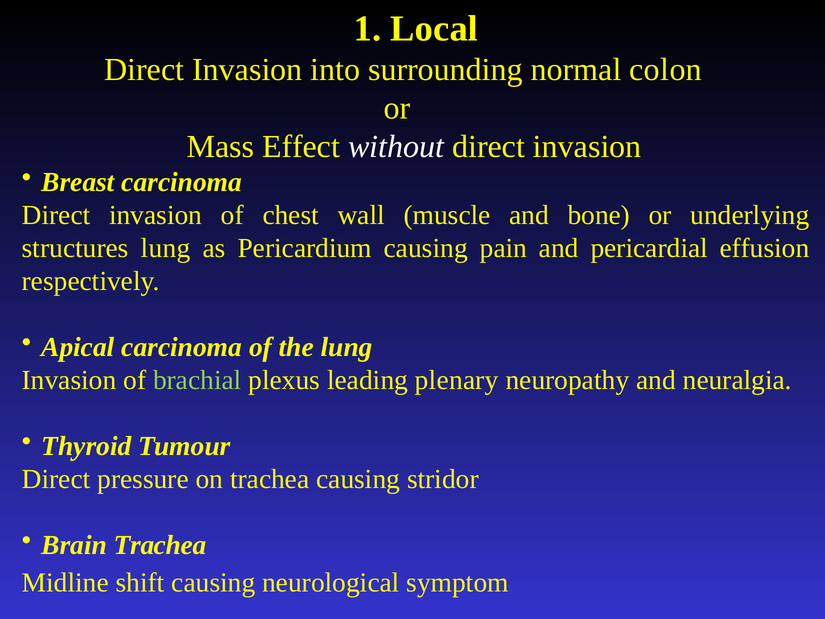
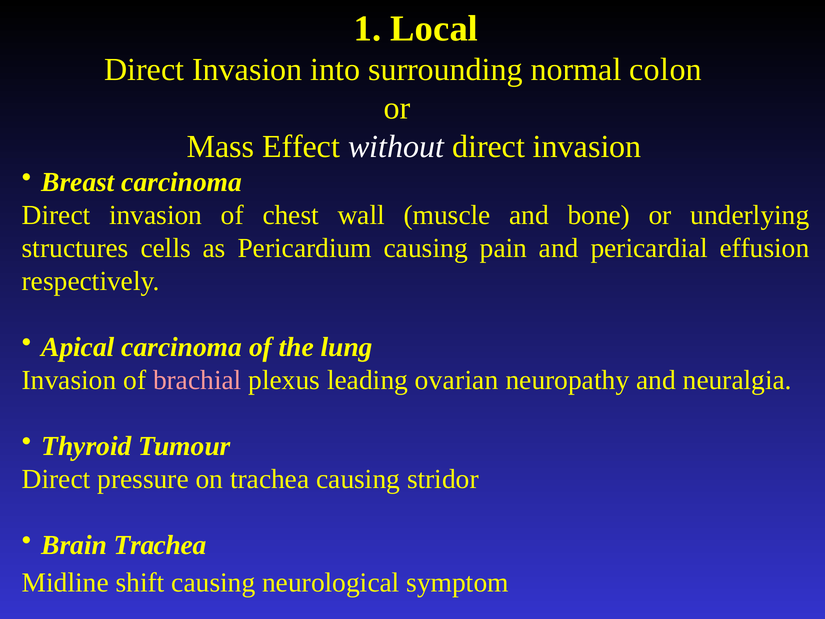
structures lung: lung -> cells
brachial colour: light green -> pink
plenary: plenary -> ovarian
